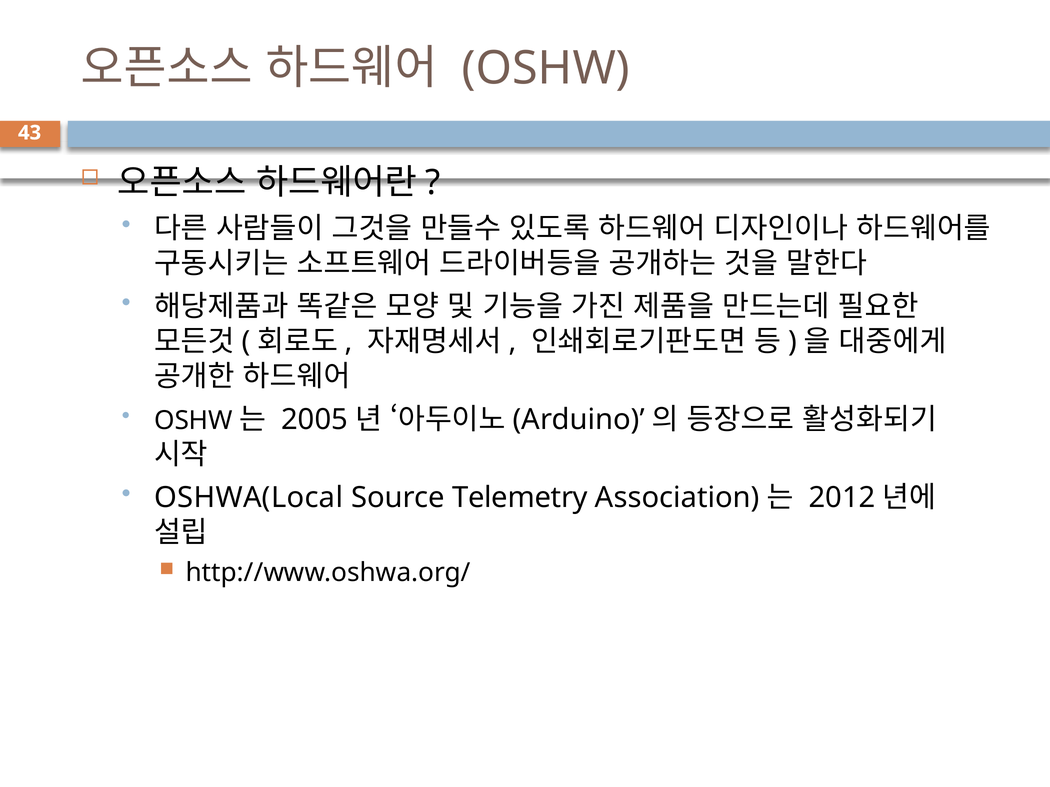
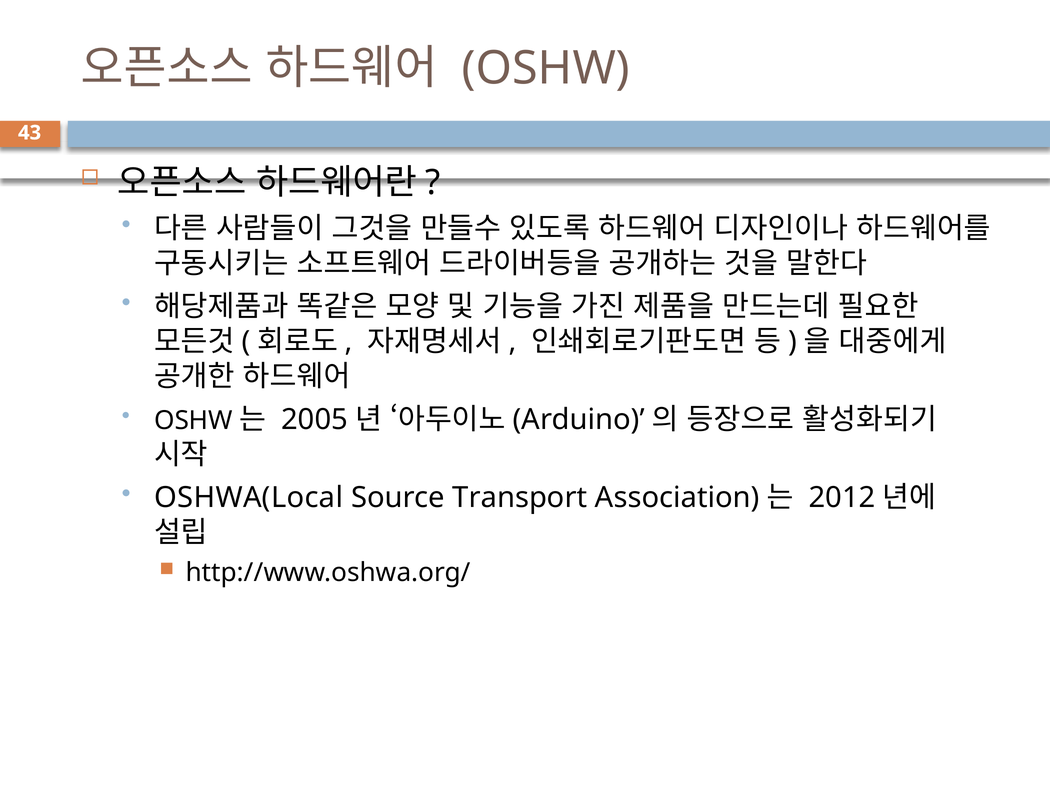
Telemetry: Telemetry -> Transport
